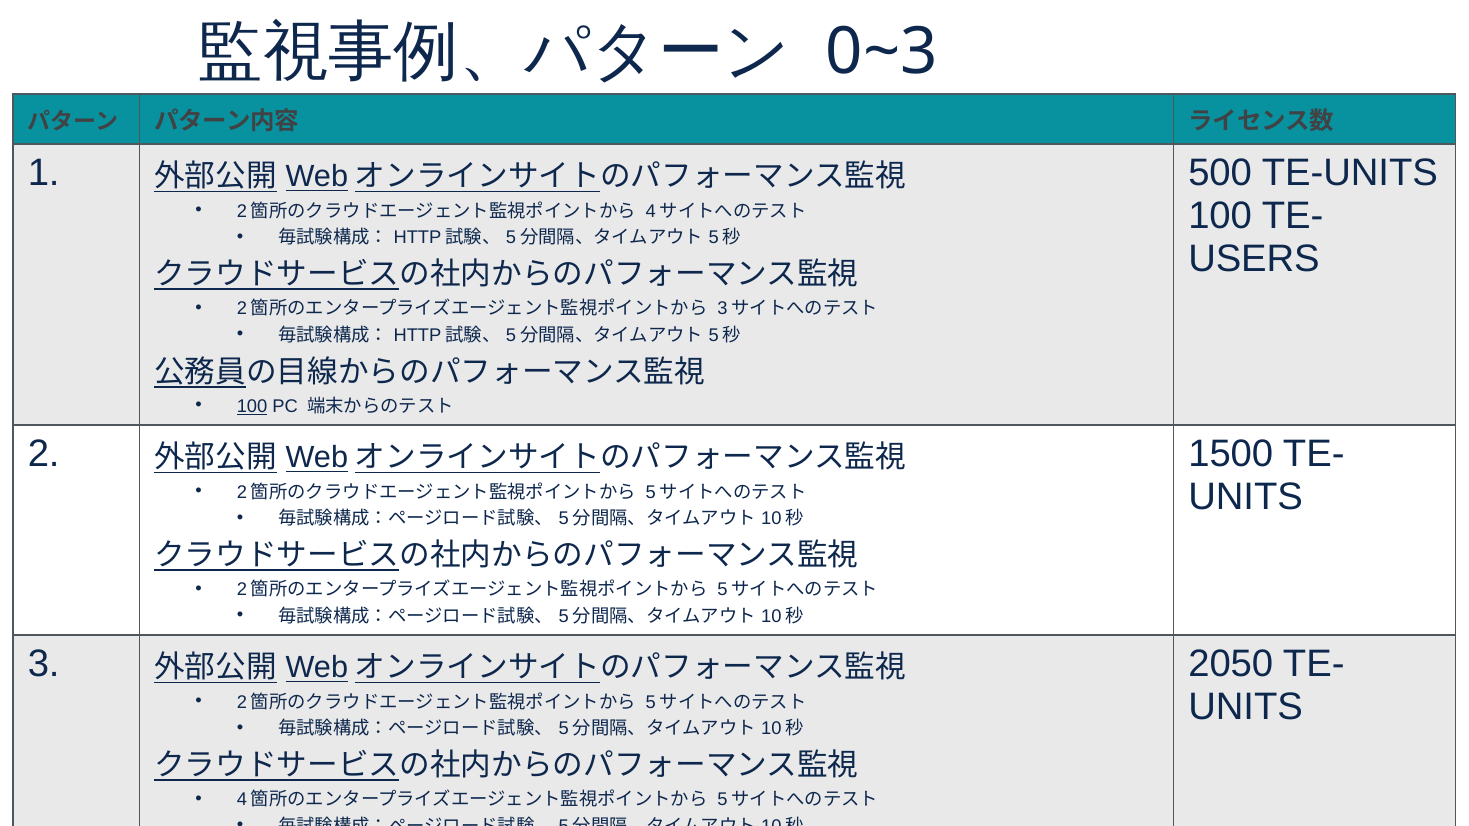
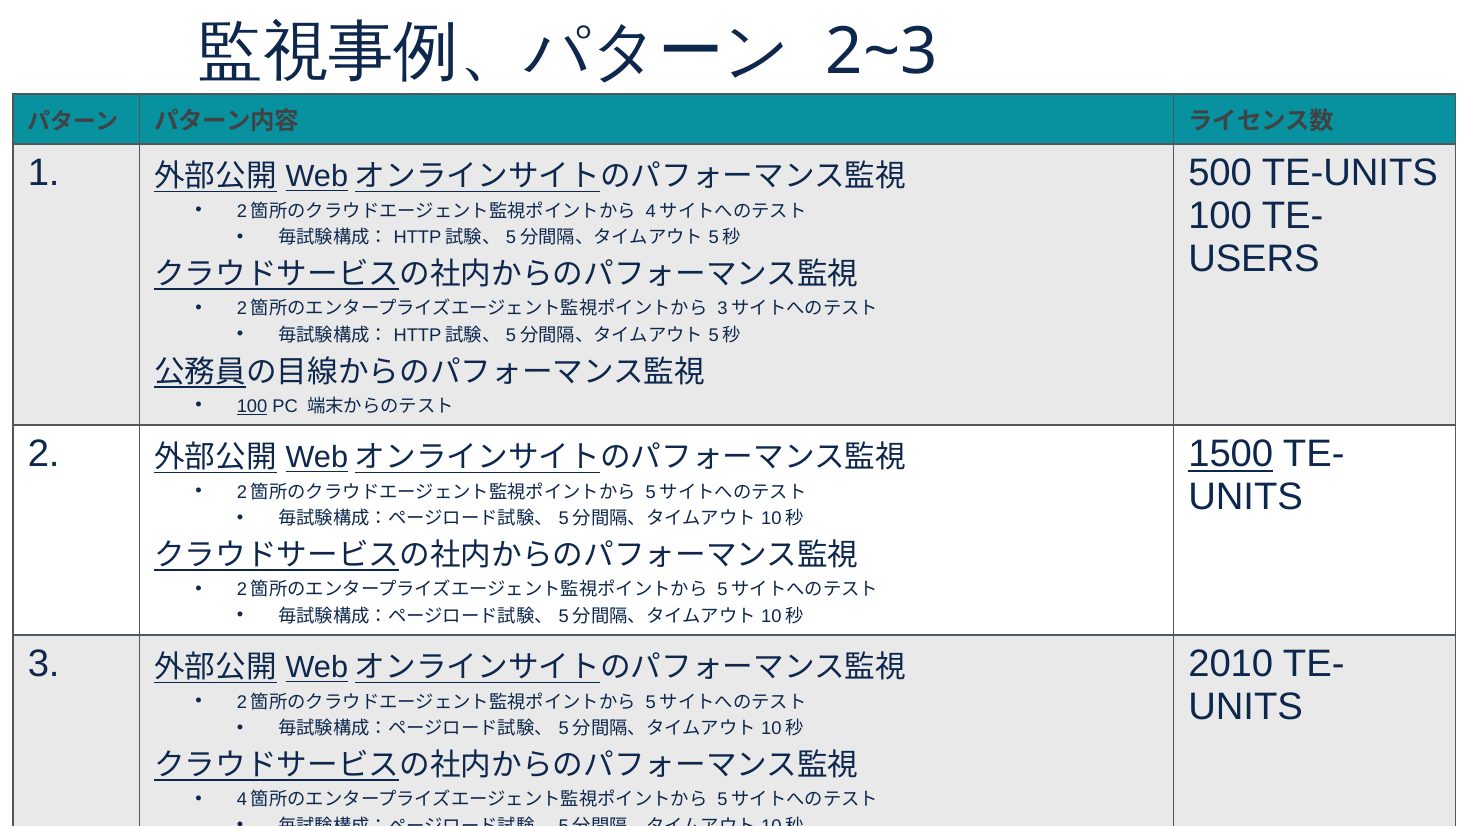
0~3: 0~3 -> 2~3
1500 underline: none -> present
2050: 2050 -> 2010
